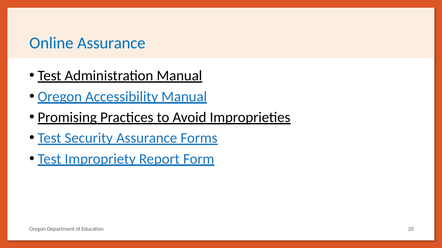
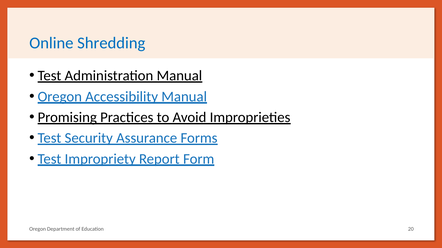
Online Assurance: Assurance -> Shredding
